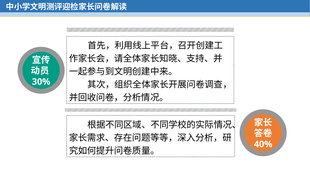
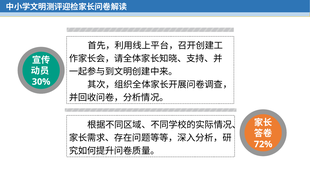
40%: 40% -> 72%
